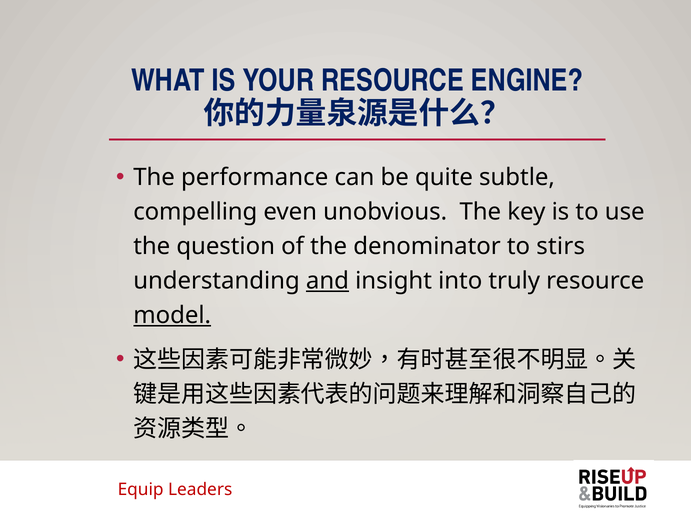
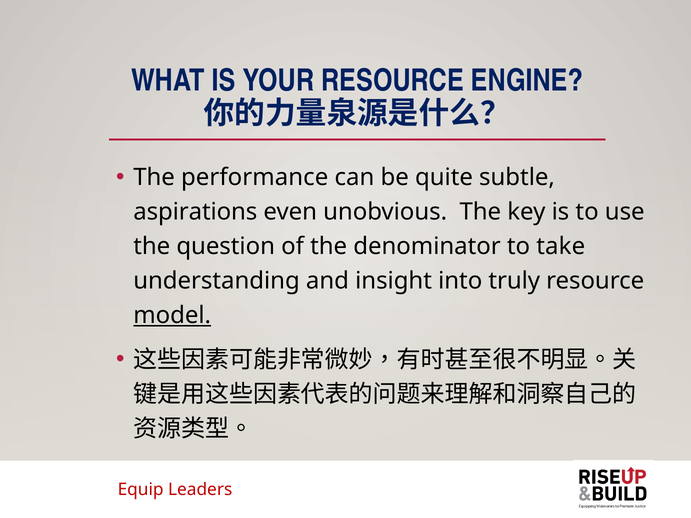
compelling: compelling -> aspirations
stirs: stirs -> take
and underline: present -> none
